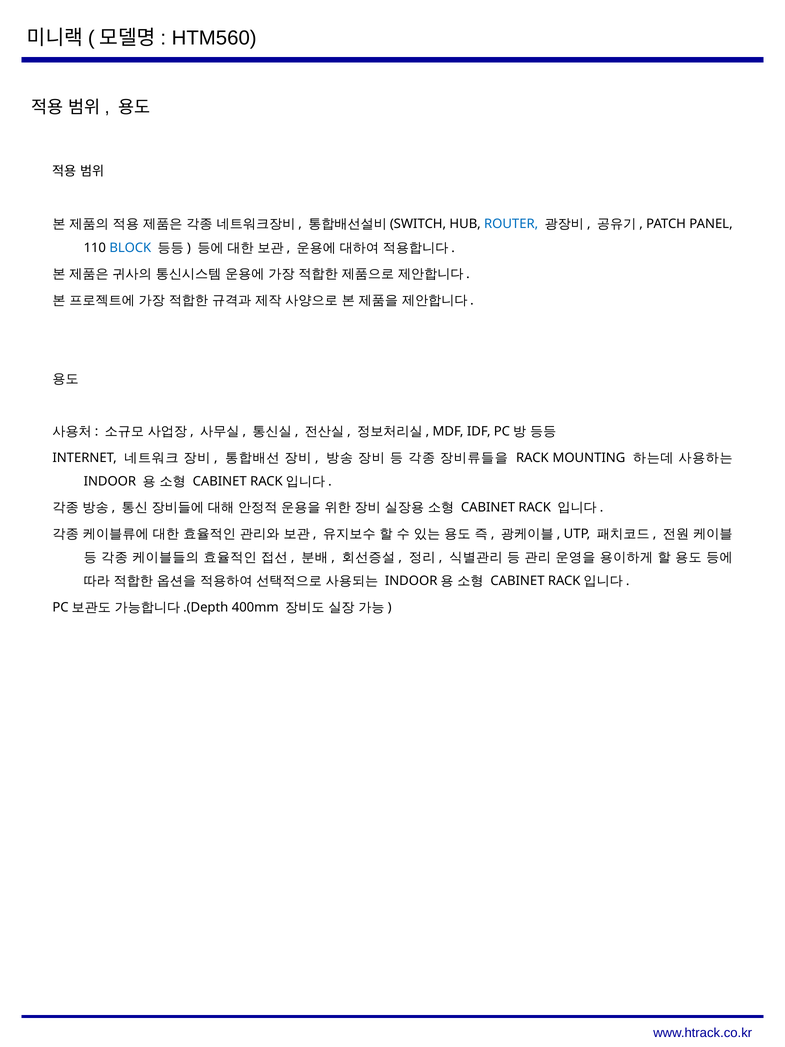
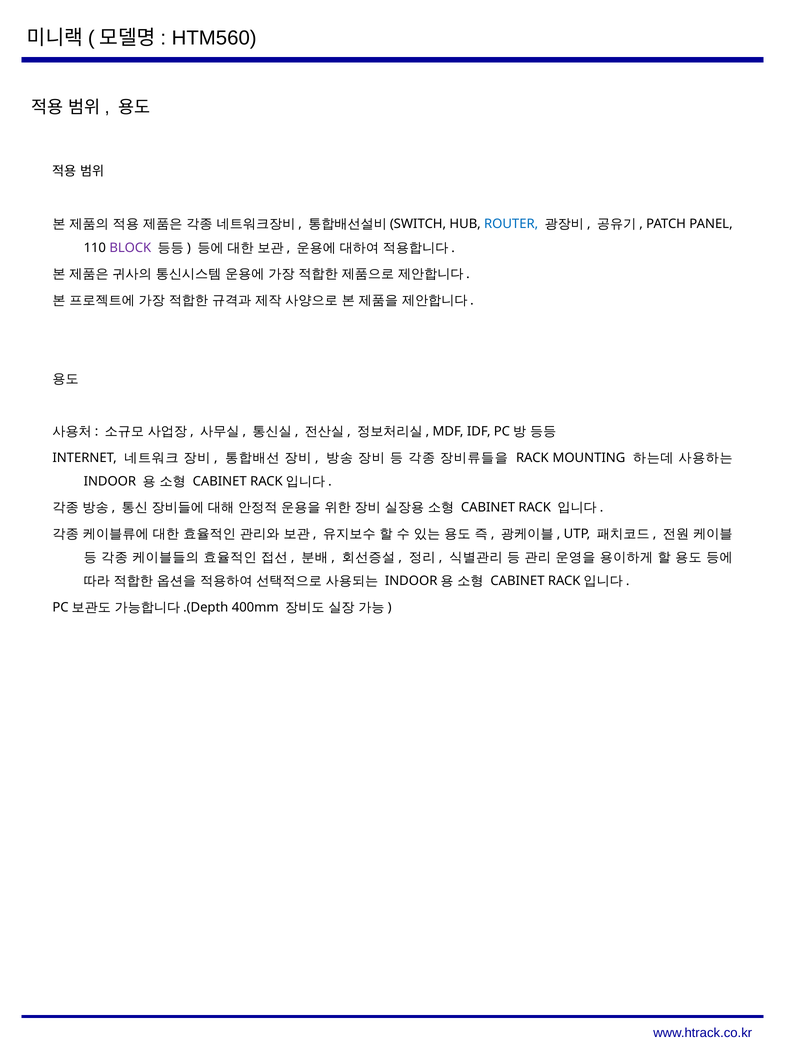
BLOCK colour: blue -> purple
